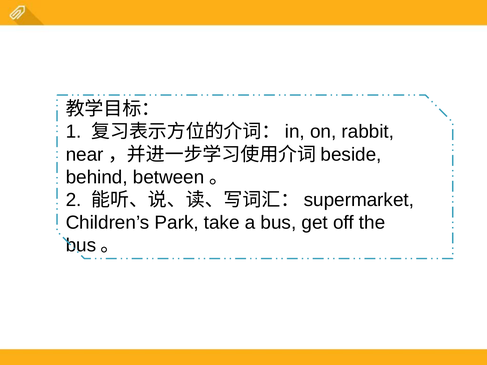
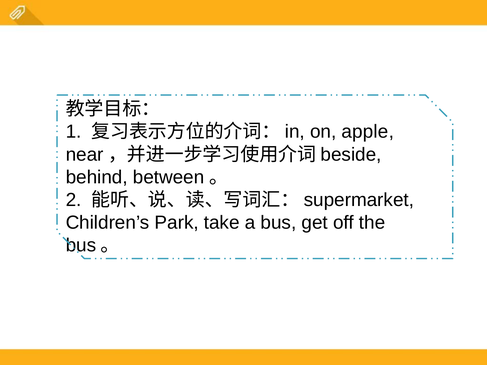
rabbit: rabbit -> apple
